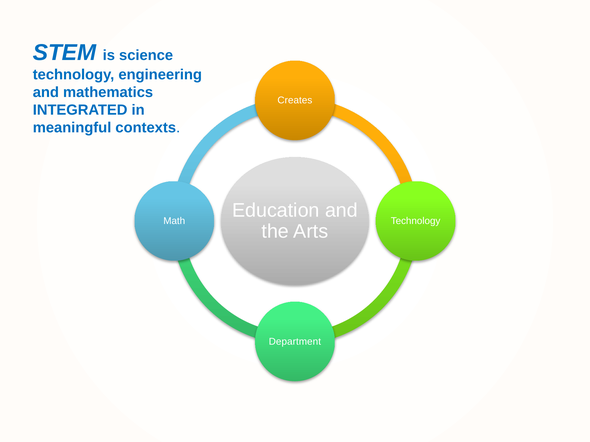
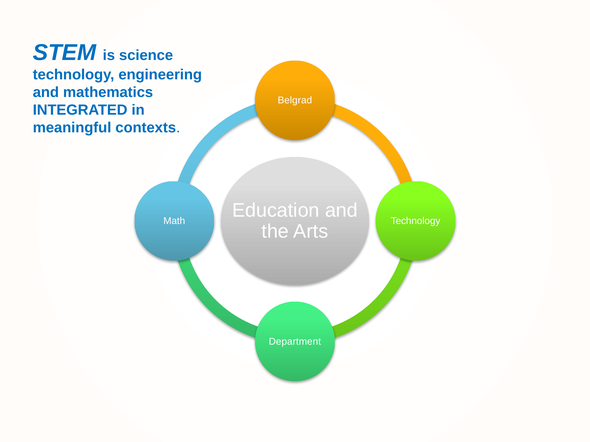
Creates: Creates -> Belgrad
